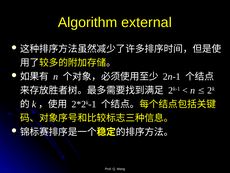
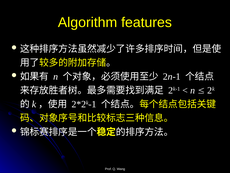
external: external -> features
